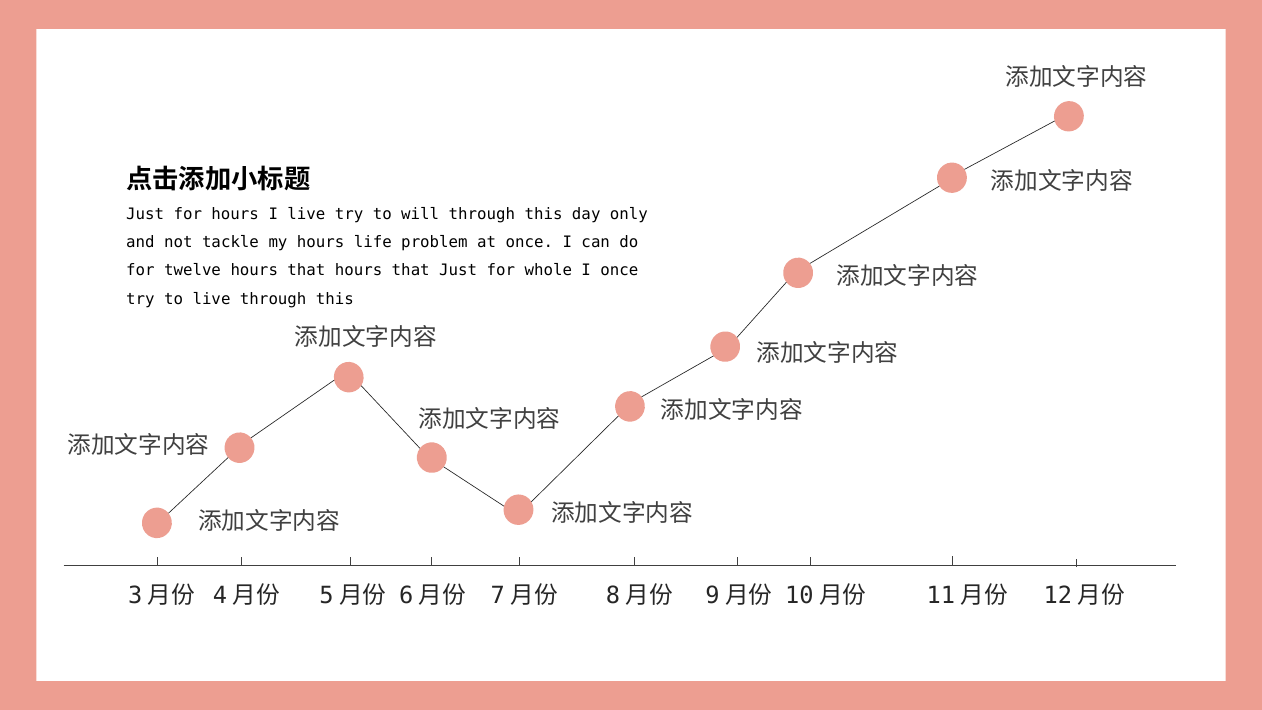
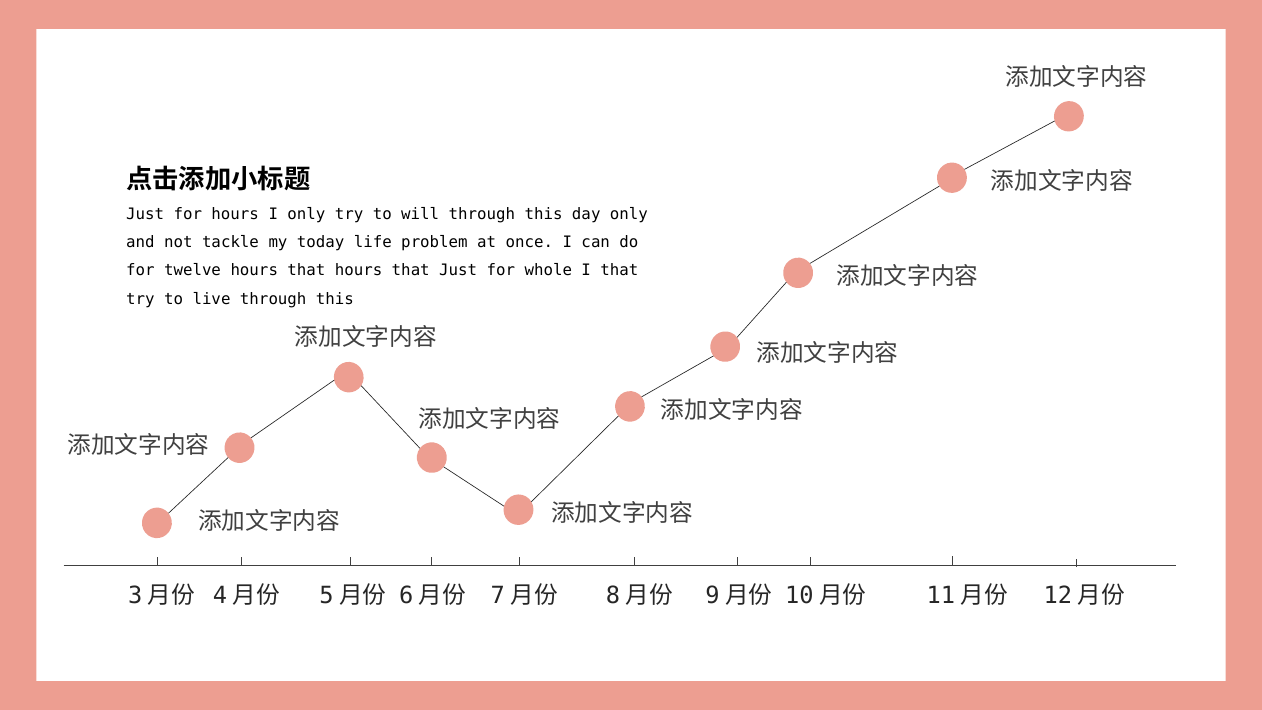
I live: live -> only
my hours: hours -> today
I once: once -> that
